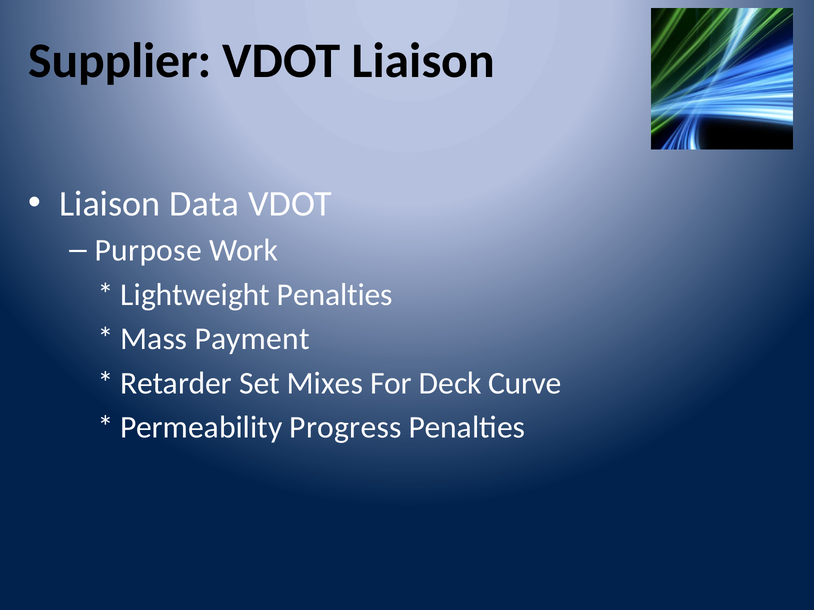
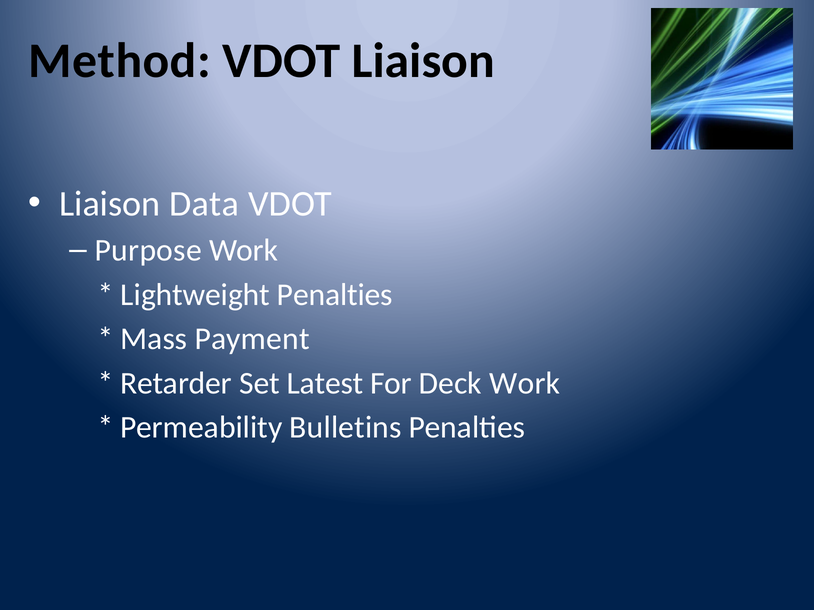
Supplier: Supplier -> Method
Mixes: Mixes -> Latest
Deck Curve: Curve -> Work
Progress: Progress -> Bulletins
